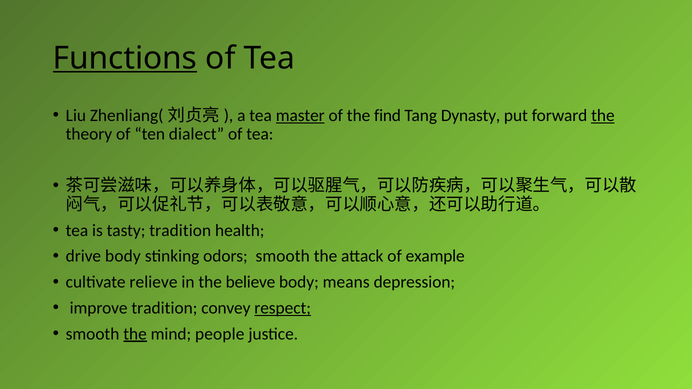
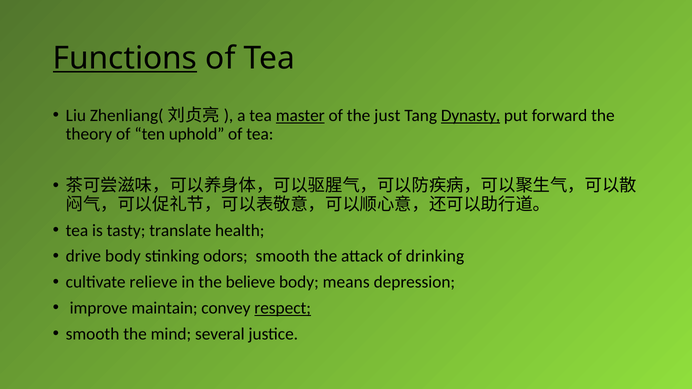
find: find -> just
Dynasty underline: none -> present
the at (603, 115) underline: present -> none
dialect: dialect -> uphold
tasty tradition: tradition -> translate
example: example -> drinking
improve tradition: tradition -> maintain
the at (135, 334) underline: present -> none
people: people -> several
